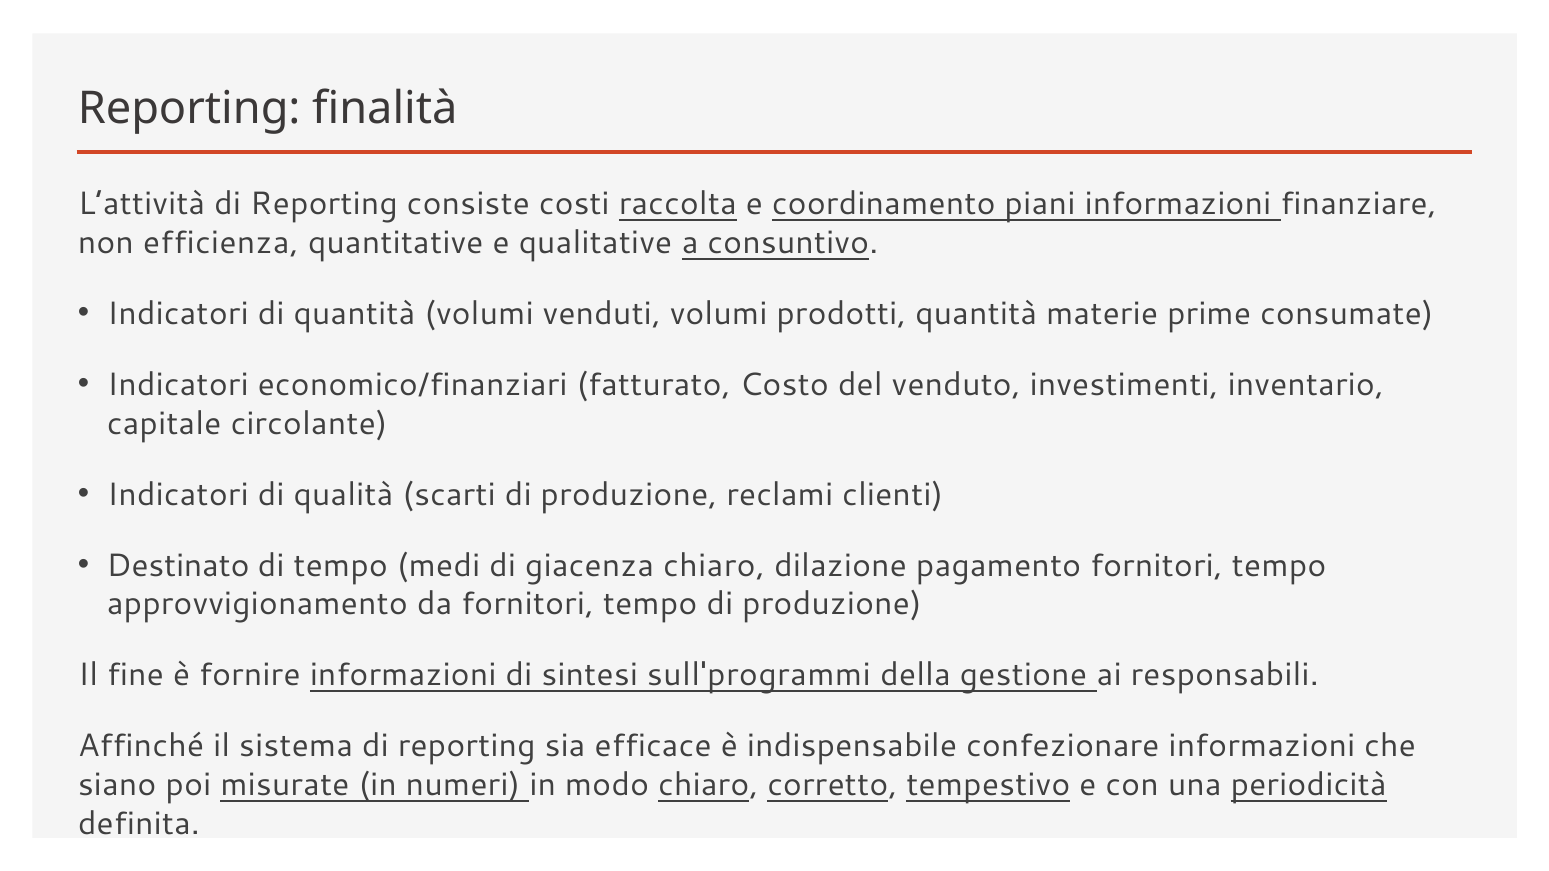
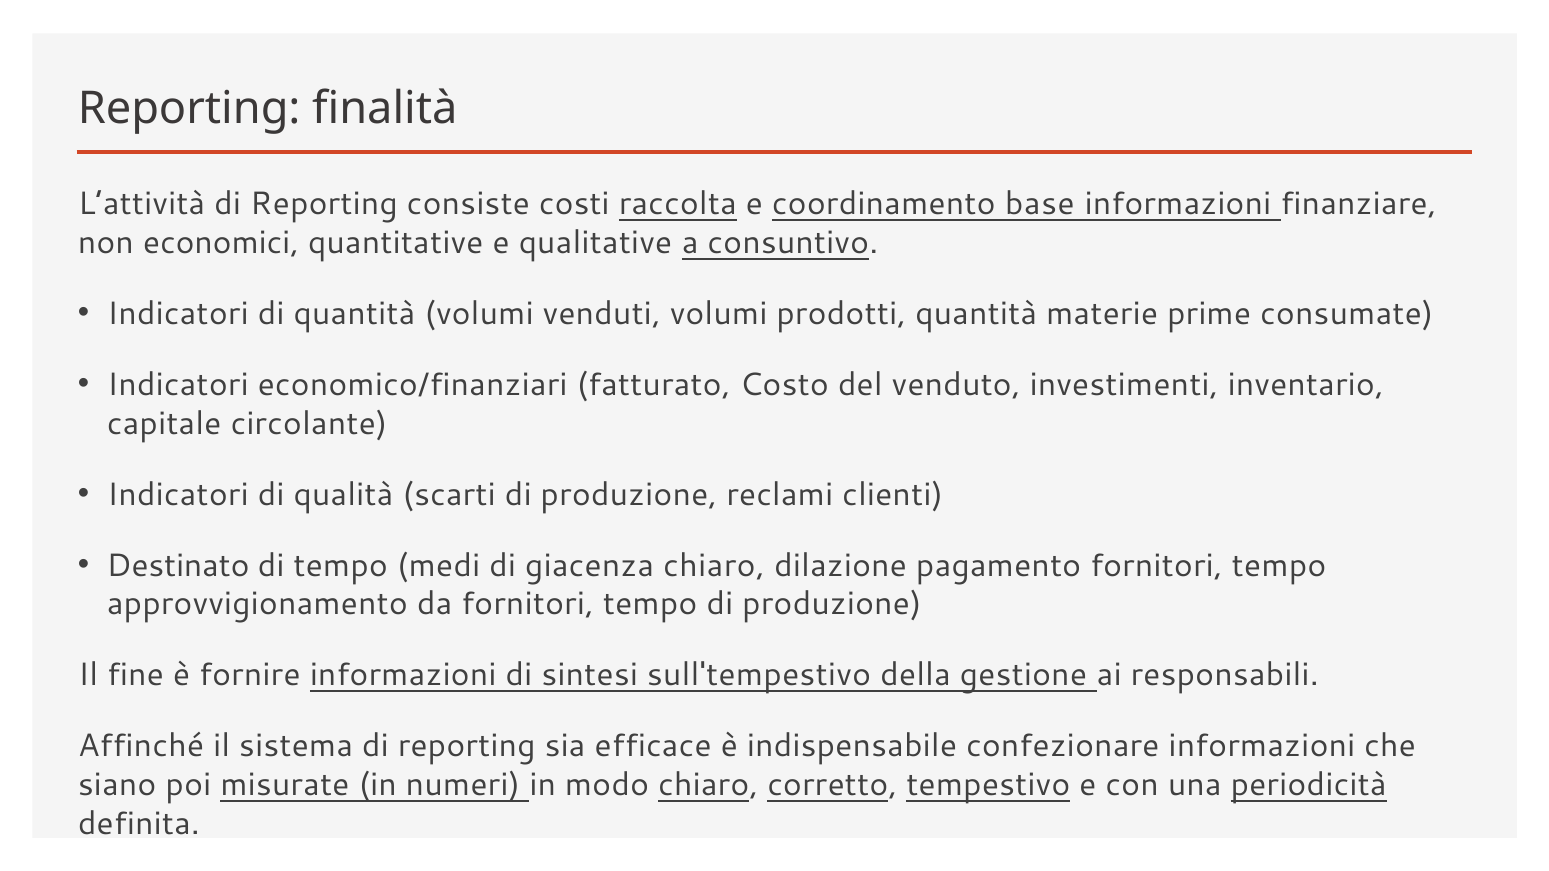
piani: piani -> base
efficienza: efficienza -> economici
sull'programmi: sull'programmi -> sull'tempestivo
